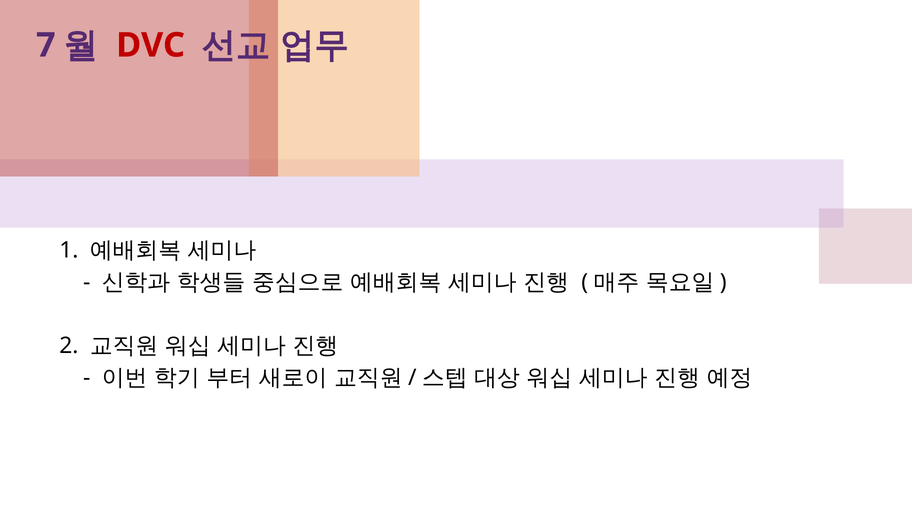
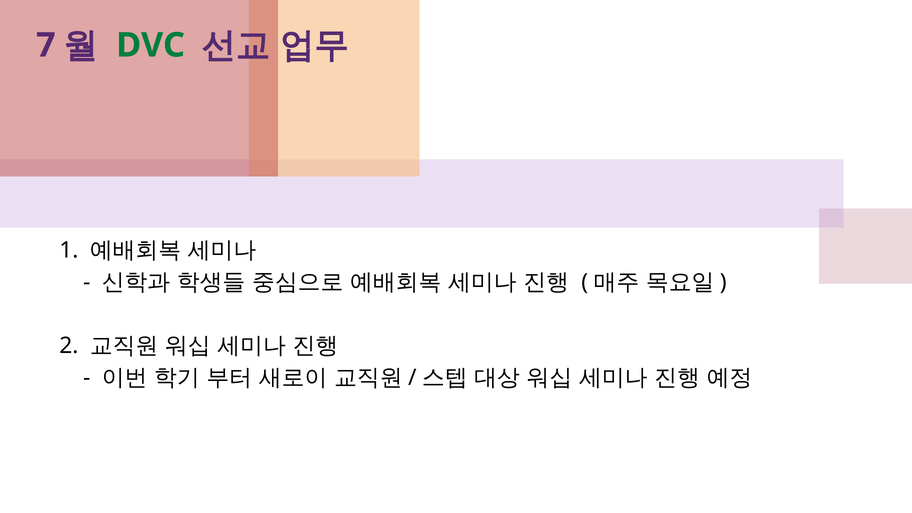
DVC colour: red -> green
